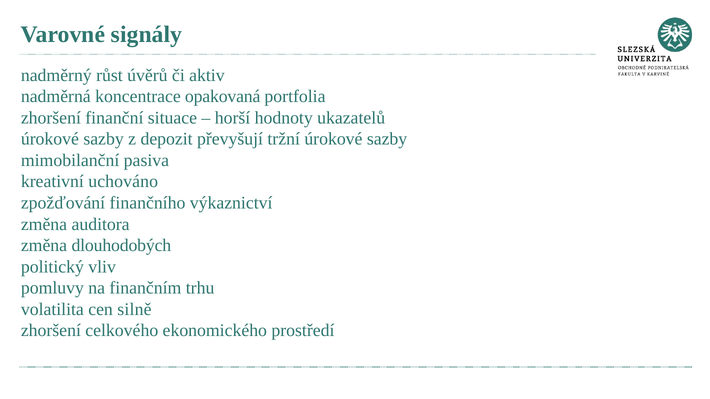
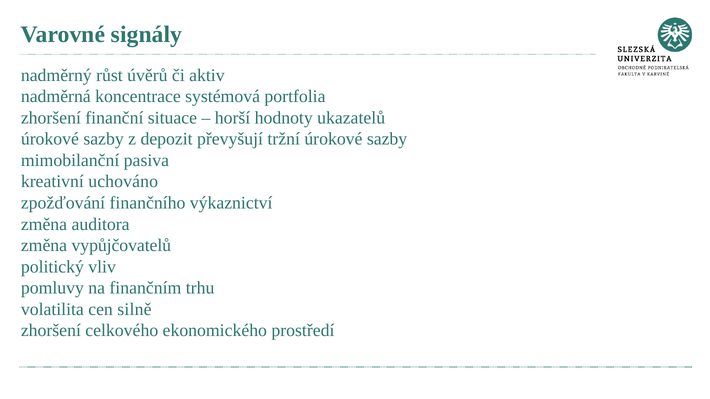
opakovaná: opakovaná -> systémová
dlouhodobých: dlouhodobých -> vypůjčovatelů
